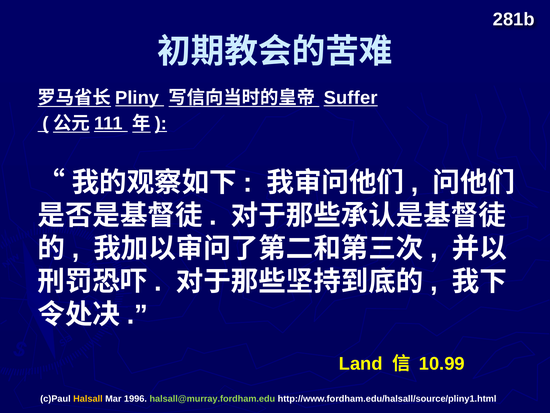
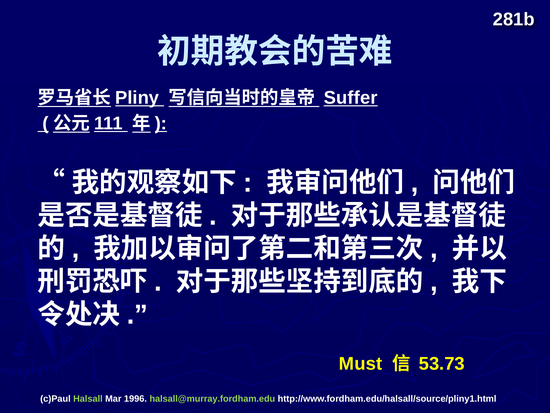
Land: Land -> Must
10.99: 10.99 -> 53.73
Halsall colour: yellow -> light green
